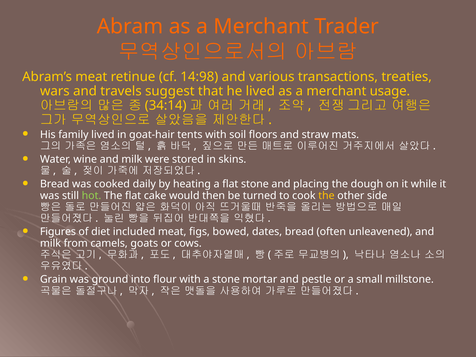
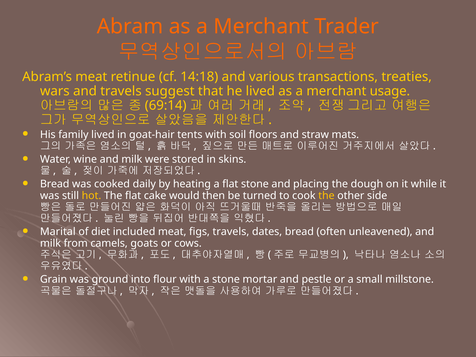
14:98: 14:98 -> 14:18
34:14: 34:14 -> 69:14
hot colour: light green -> yellow
Figures: Figures -> Marital
figs bowed: bowed -> travels
